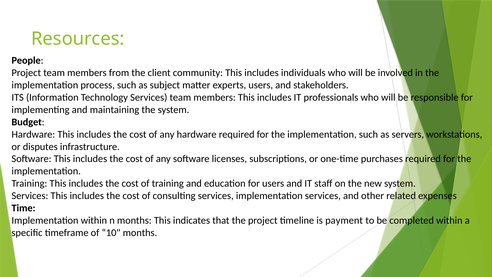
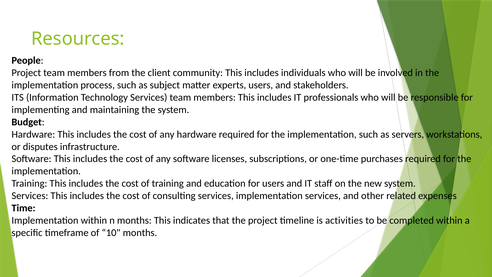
payment: payment -> activities
